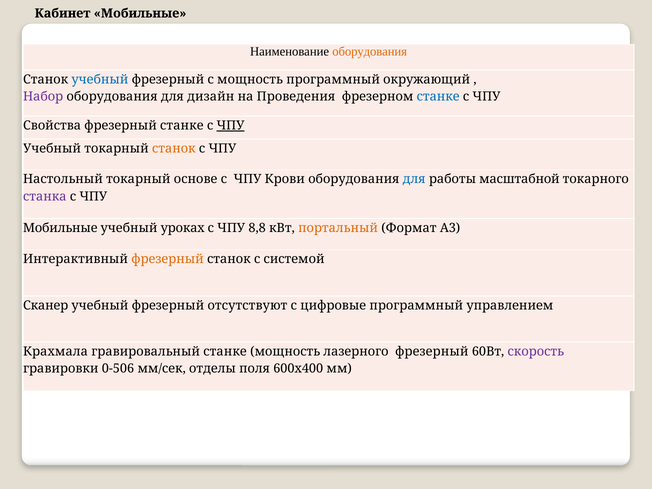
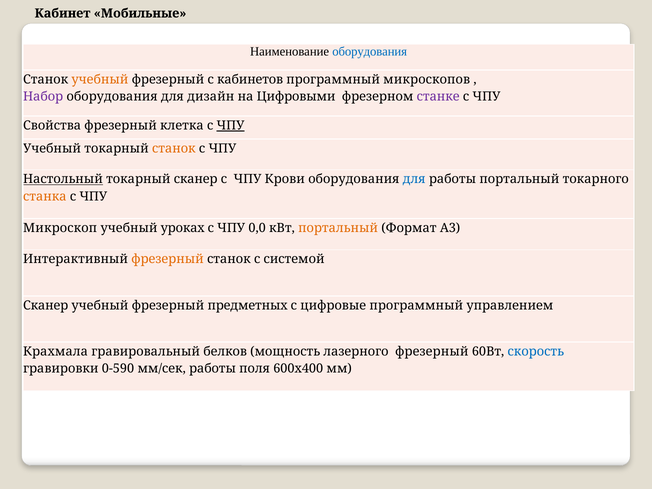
оборудования at (370, 51) colour: orange -> blue
учебный at (100, 79) colour: blue -> orange
с мощность: мощность -> кабинетов
окружающий: окружающий -> микроскопов
Проведения: Проведения -> Цифровыми
станке at (438, 97) colour: blue -> purple
фрезерный станке: станке -> клетка
Настольный underline: none -> present
токарный основе: основе -> сканер
работы масштабной: масштабной -> портальный
станка colour: purple -> orange
Мобильные at (60, 228): Мобильные -> Микроскоп
8,8: 8,8 -> 0,0
отсутствуют: отсутствуют -> предметных
гравировальный станке: станке -> белков
скорость colour: purple -> blue
0-506: 0-506 -> 0-590
мм/сек отделы: отделы -> работы
